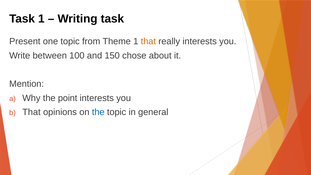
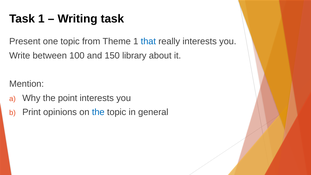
that at (148, 41) colour: orange -> blue
chose: chose -> library
That at (31, 112): That -> Print
